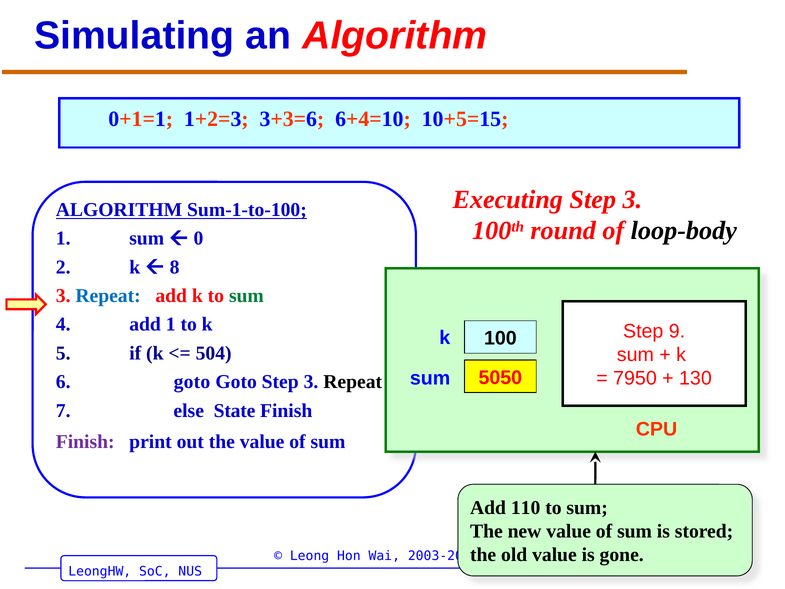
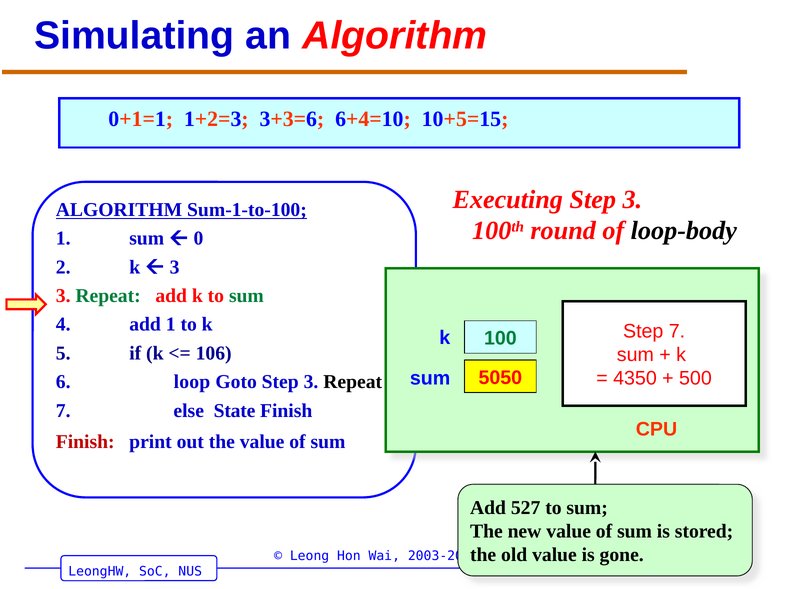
8 at (175, 267): 8 -> 3
Repeat at (108, 296) colour: blue -> green
100 colour: black -> green
Step 9: 9 -> 7
504: 504 -> 106
7950: 7950 -> 4350
130: 130 -> 500
6 goto: goto -> loop
Finish at (85, 442) colour: purple -> red
110: 110 -> 527
